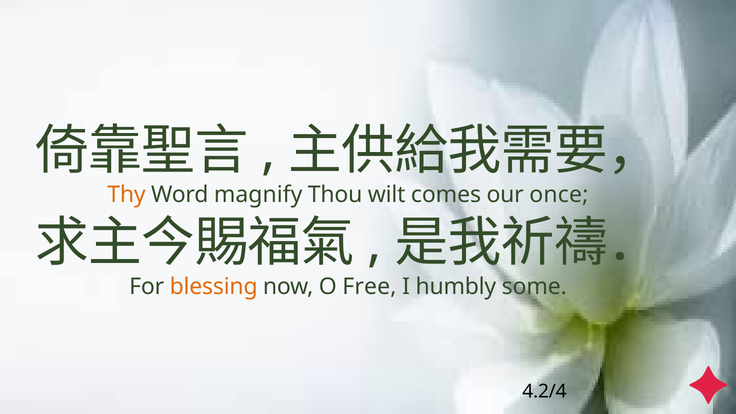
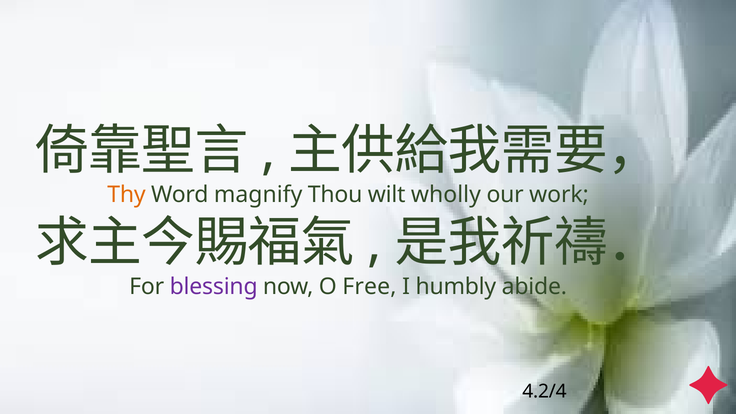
comes: comes -> wholly
once: once -> work
blessing colour: orange -> purple
some: some -> abide
